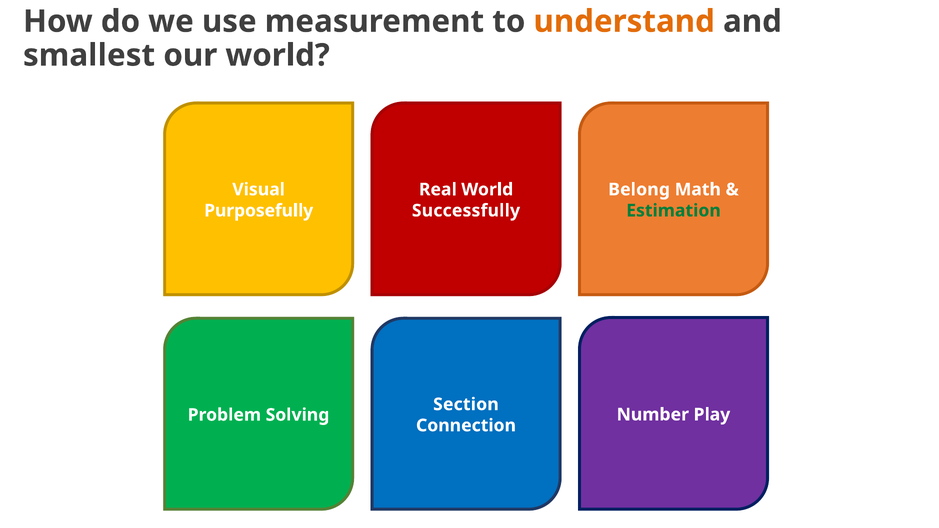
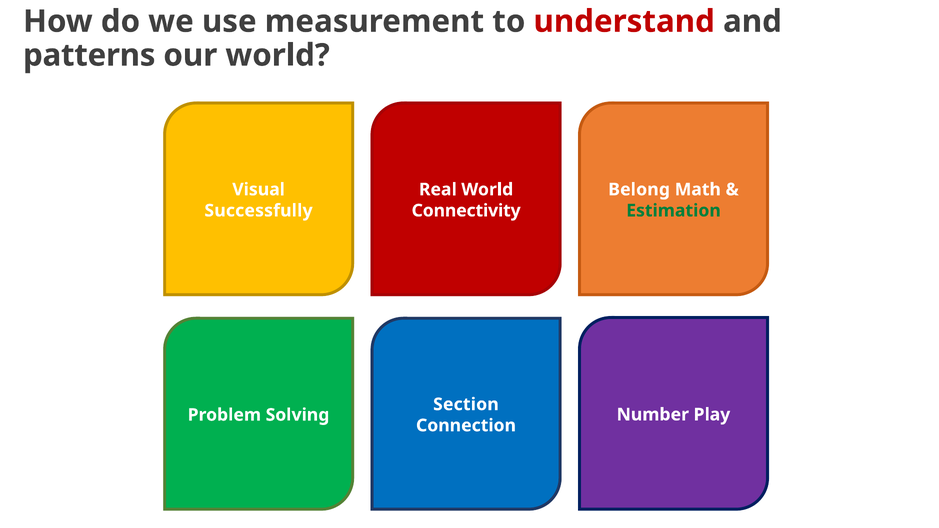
understand colour: orange -> red
smallest: smallest -> patterns
Purposefully: Purposefully -> Successfully
Successfully: Successfully -> Connectivity
